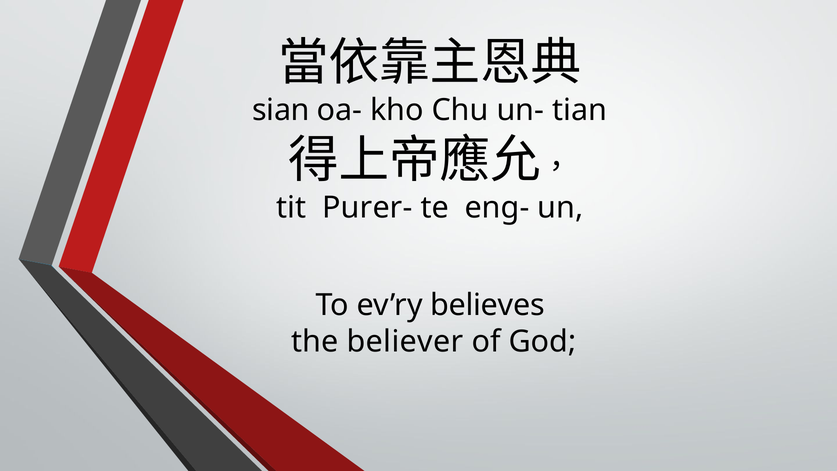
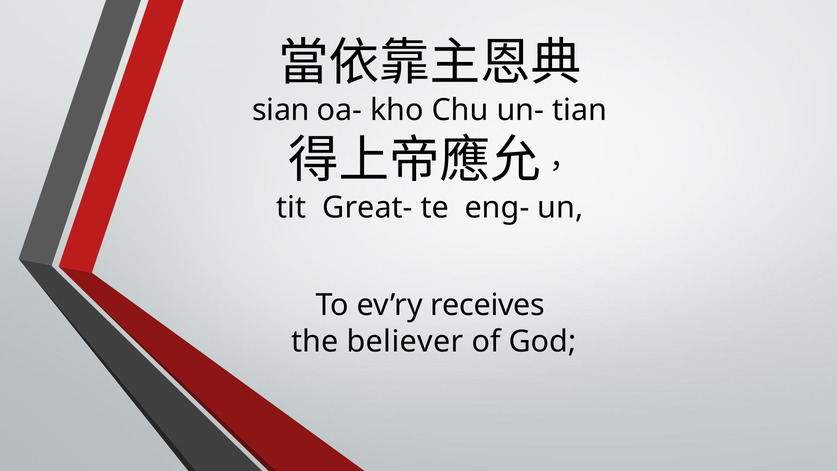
Purer-: Purer- -> Great-
believes: believes -> receives
